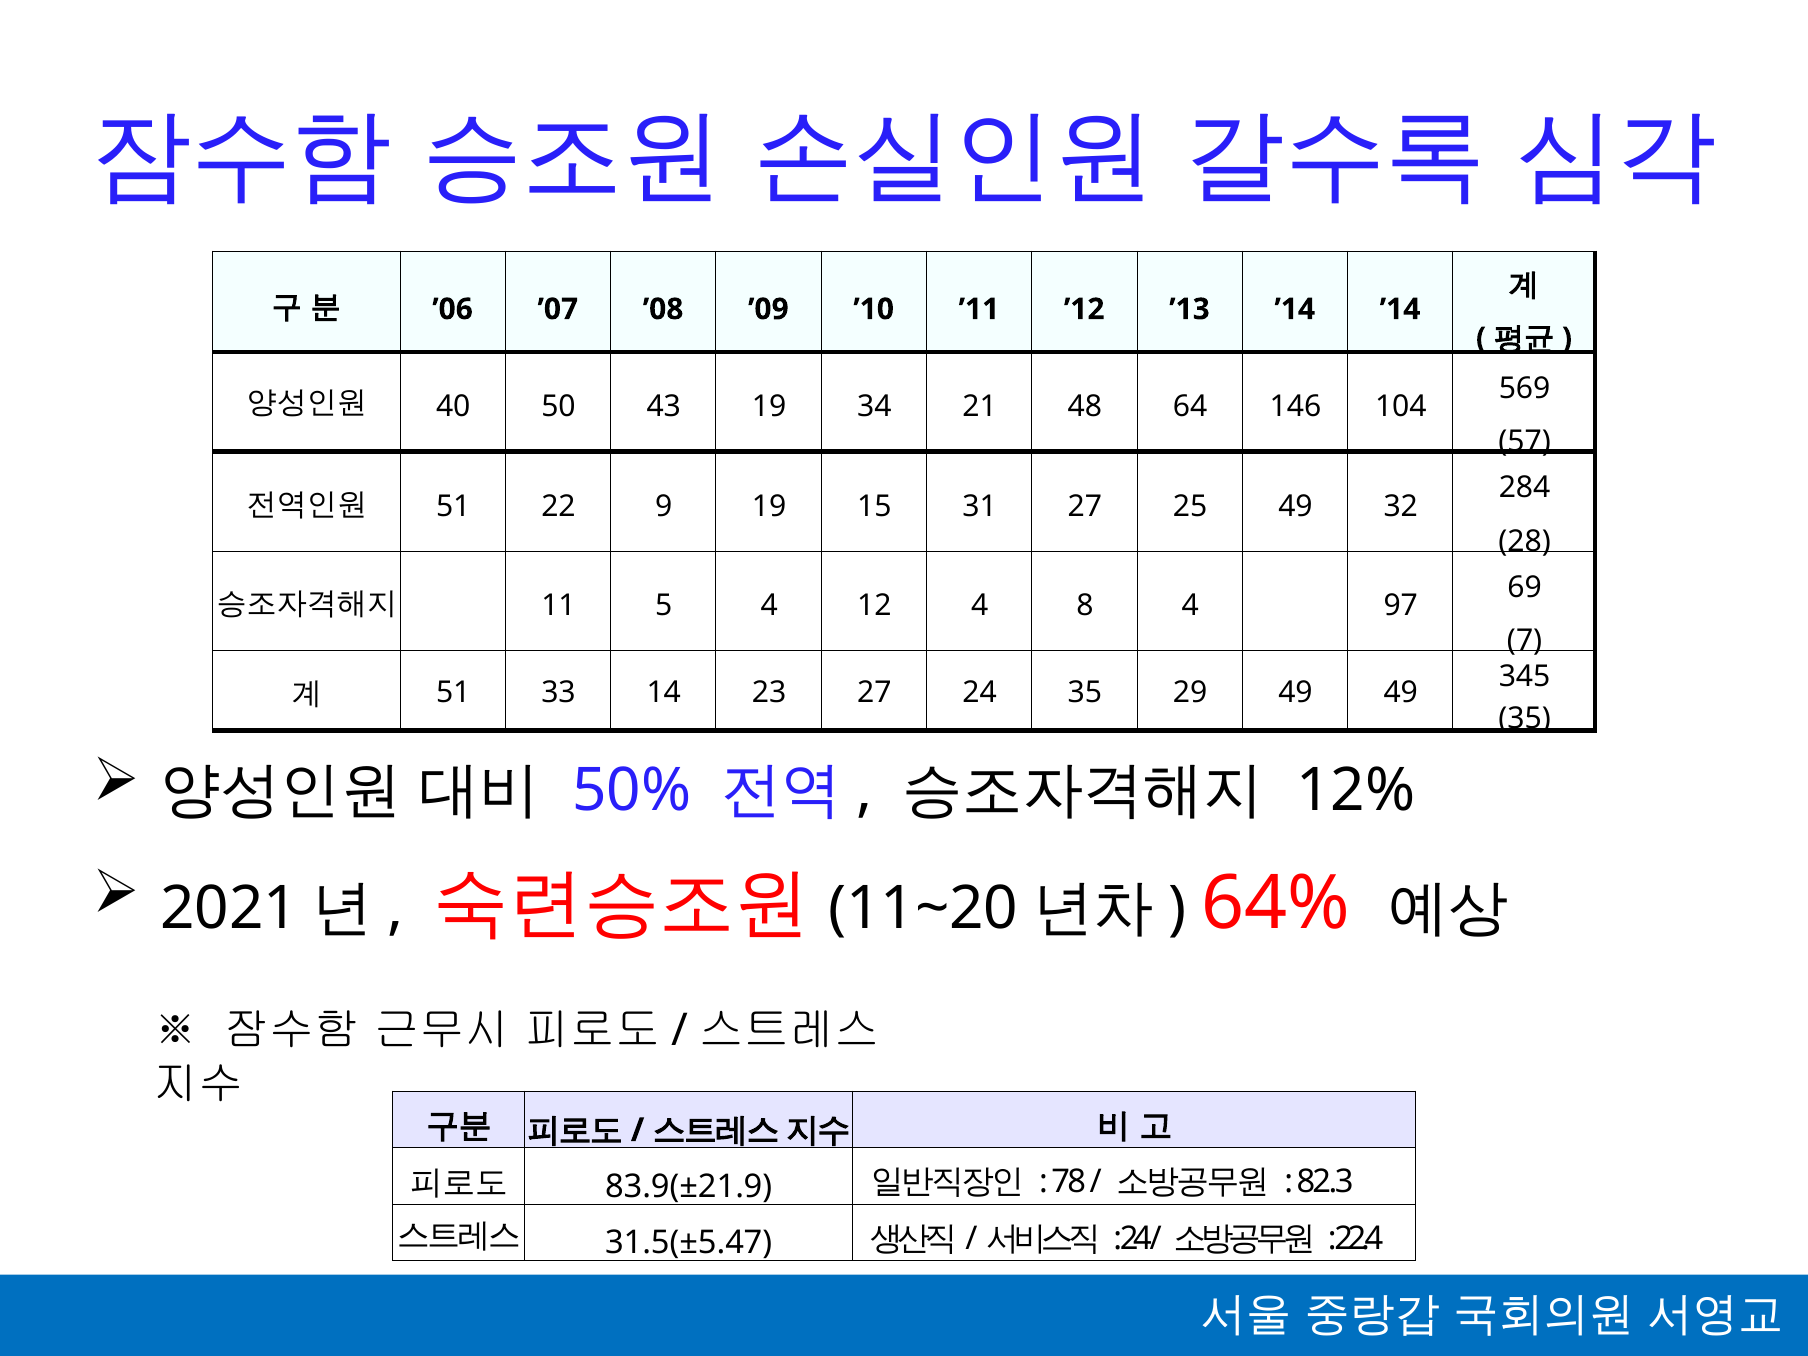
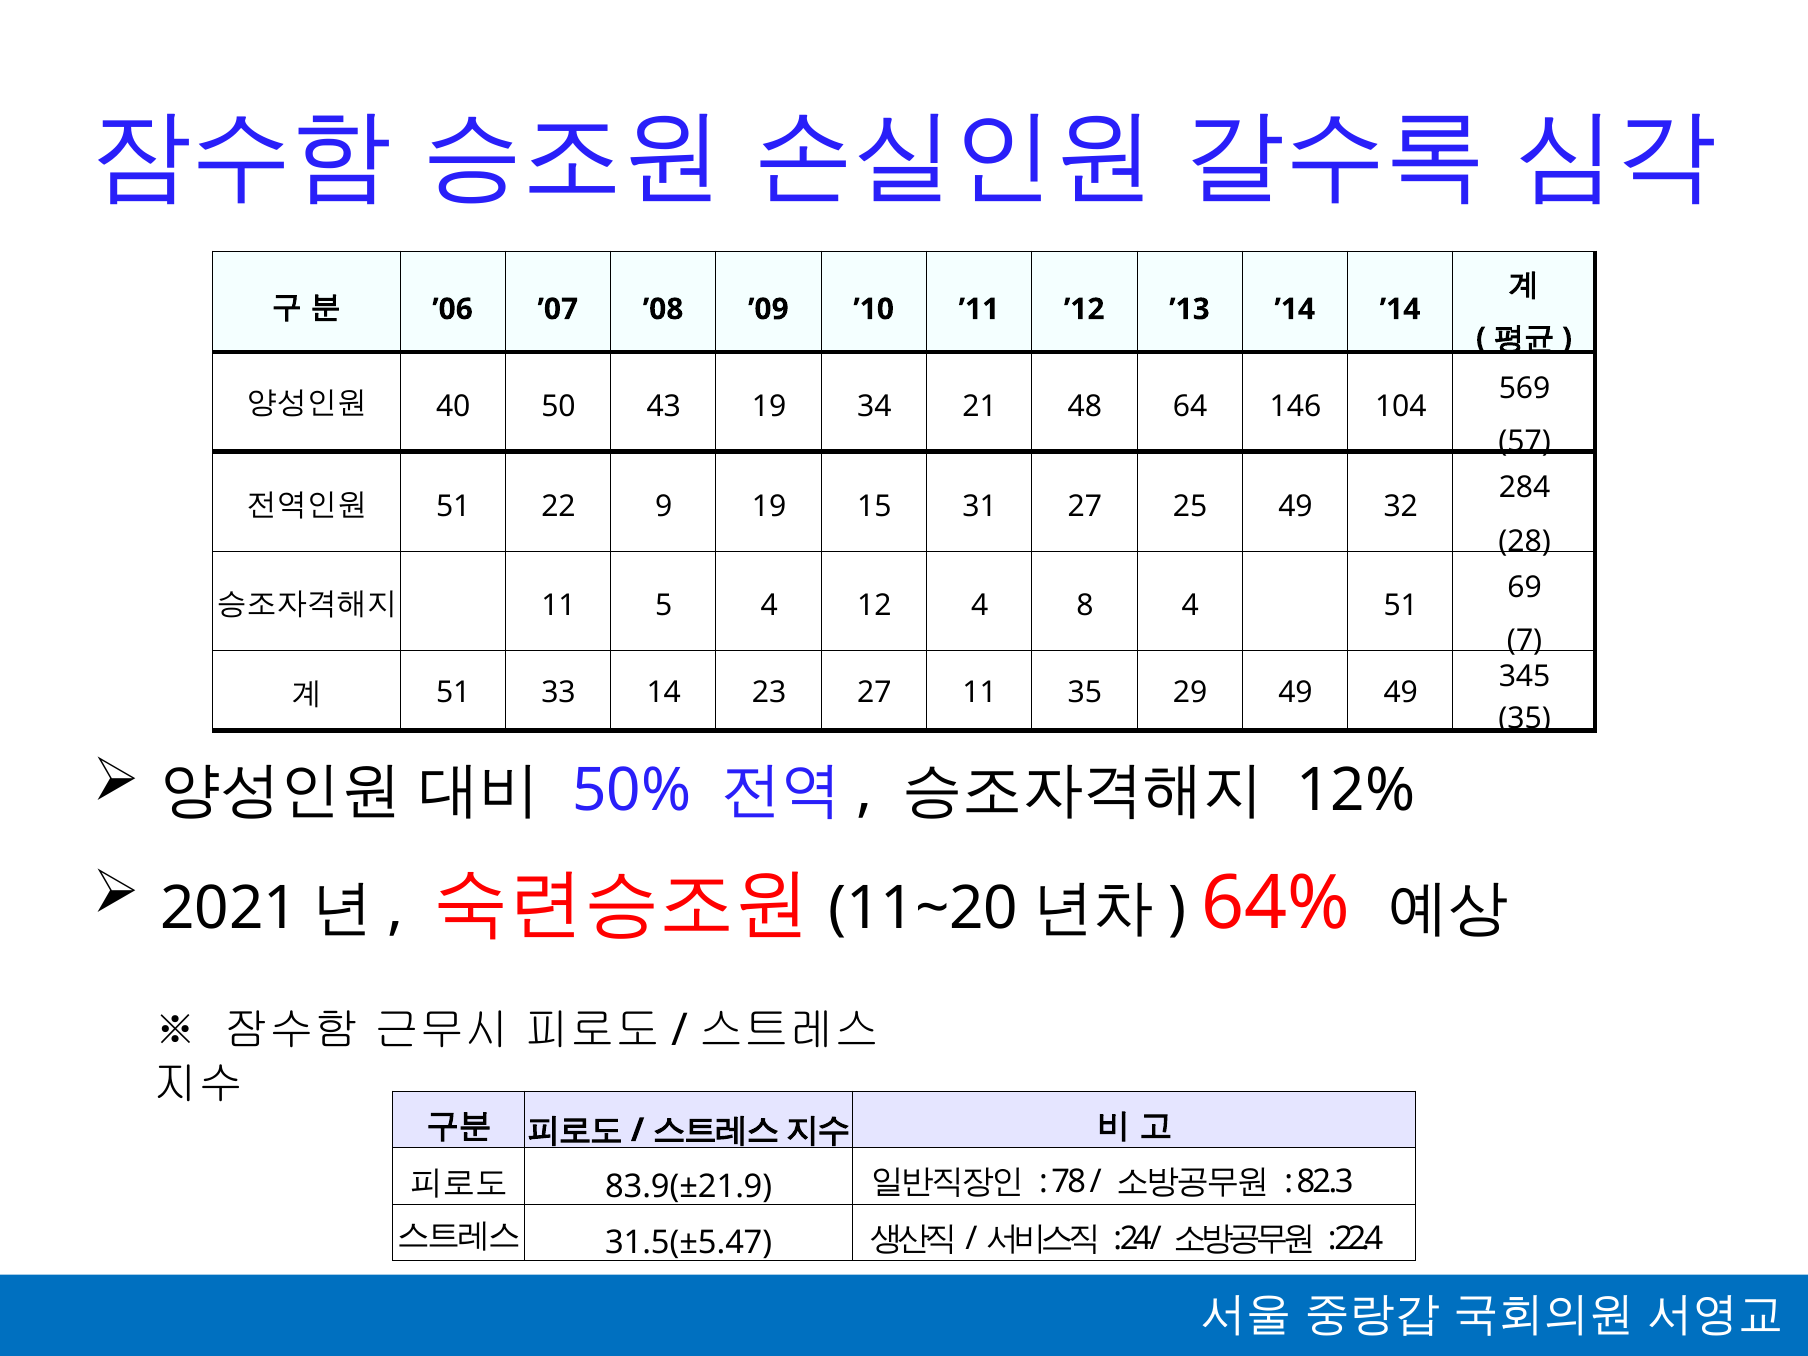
4 97: 97 -> 51
27 24: 24 -> 11
